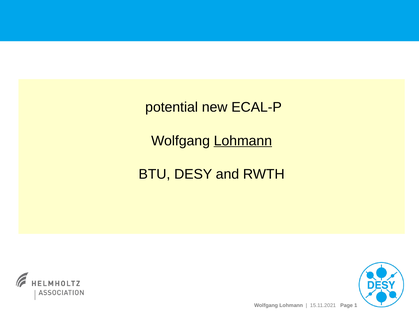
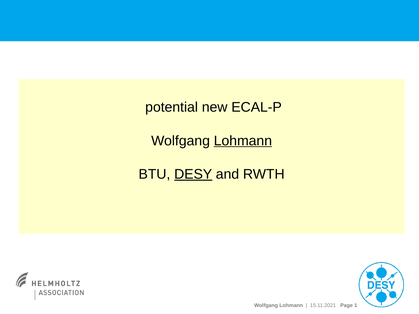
DESY underline: none -> present
